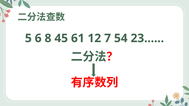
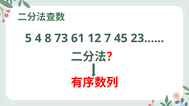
6: 6 -> 4
45: 45 -> 73
54: 54 -> 45
